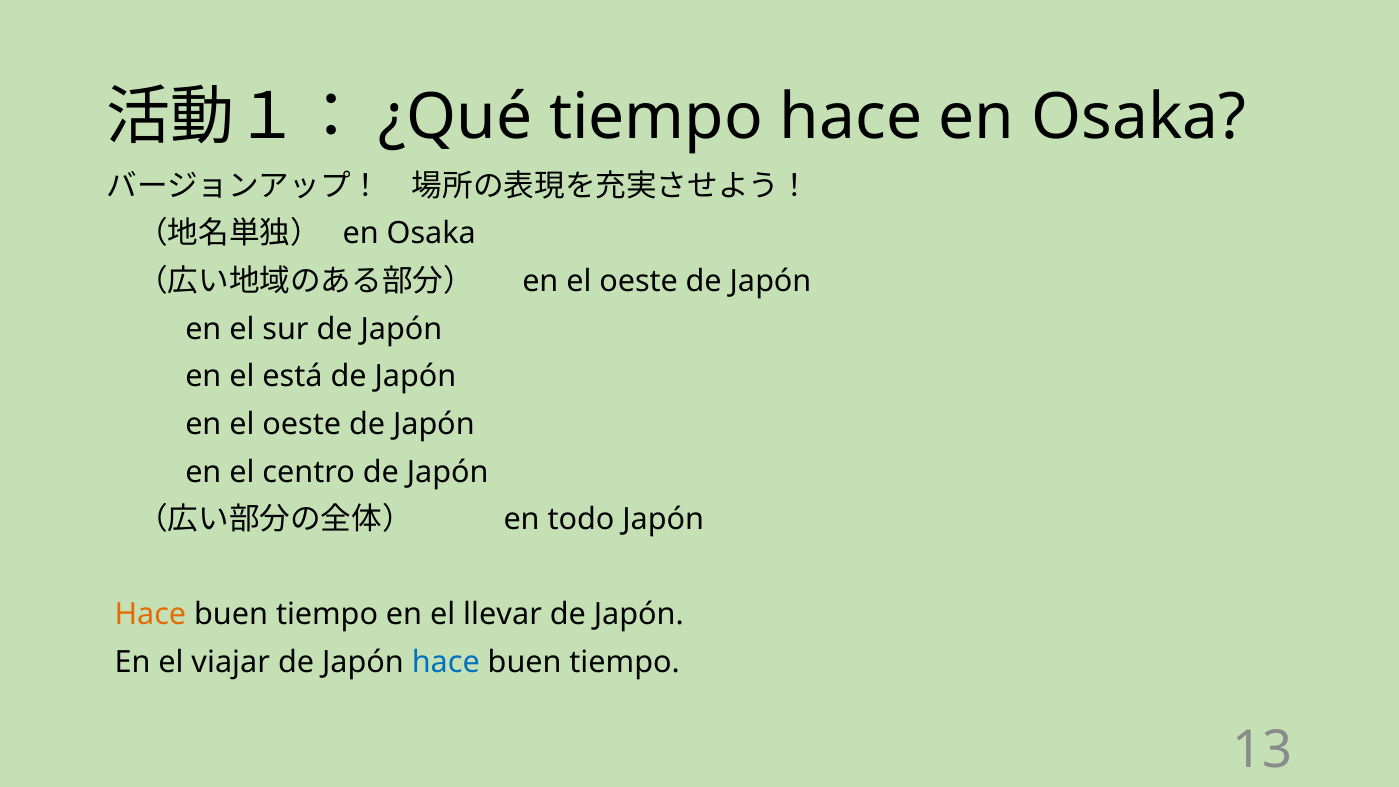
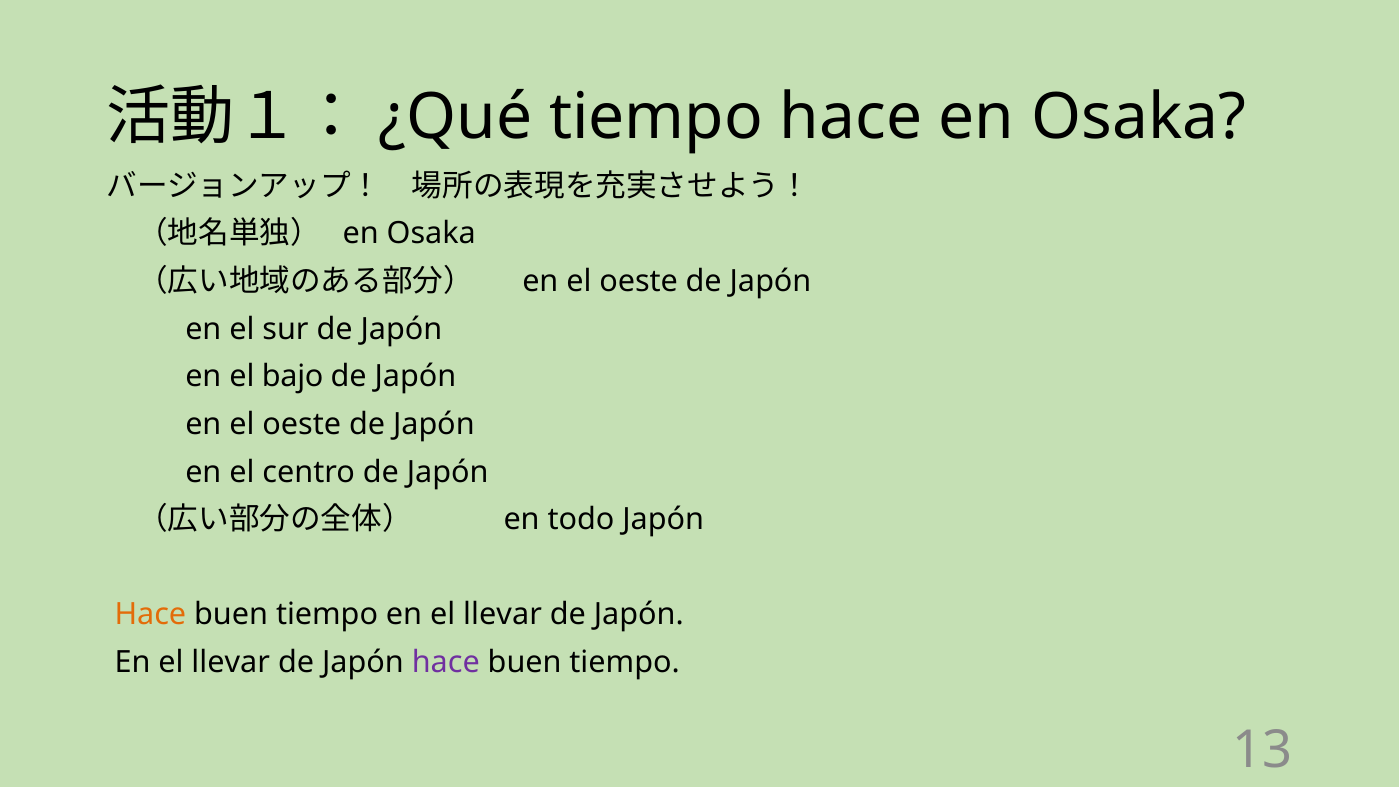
está: está -> bajo
viajar at (231, 662): viajar -> llevar
hace at (446, 662) colour: blue -> purple
